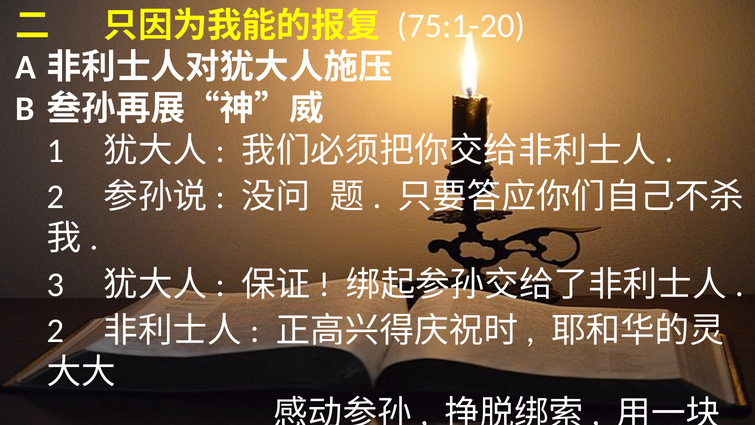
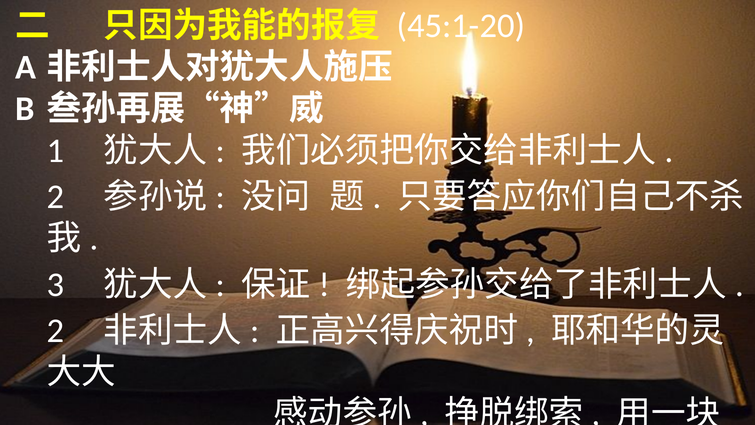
75:1-20: 75:1-20 -> 45:1-20
